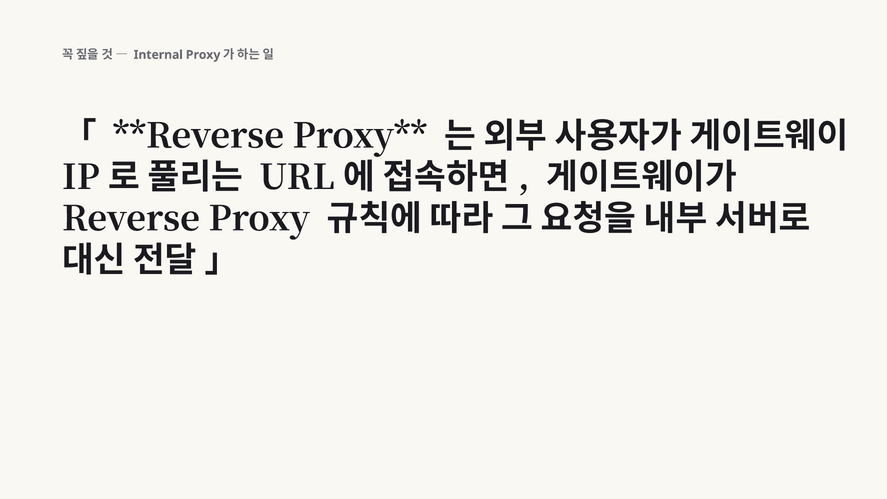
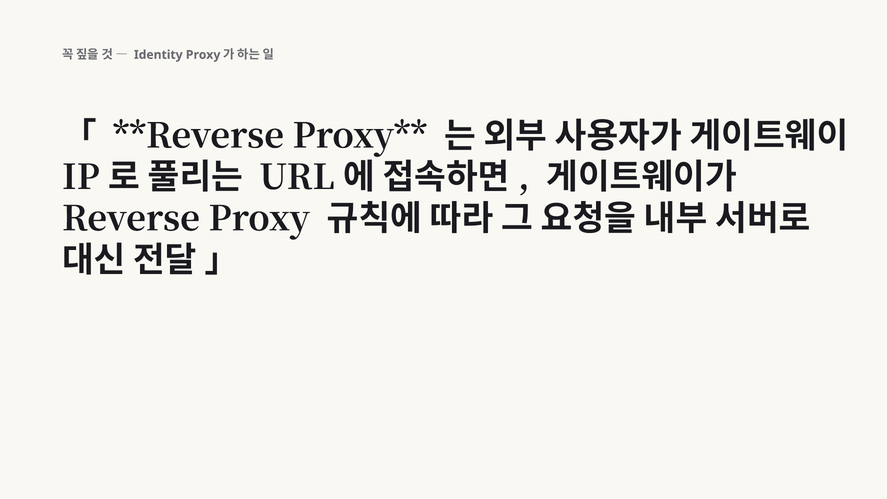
Internal: Internal -> Identity
